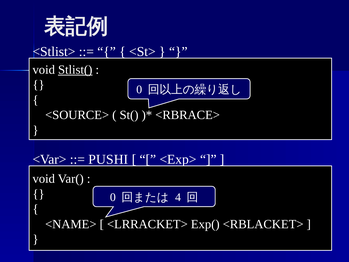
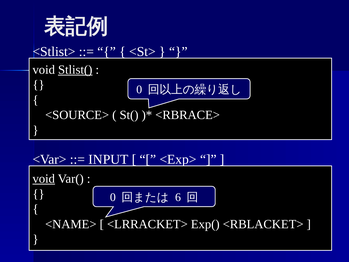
PUSHI: PUSHI -> INPUT
void at (44, 179) underline: none -> present
4: 4 -> 6
